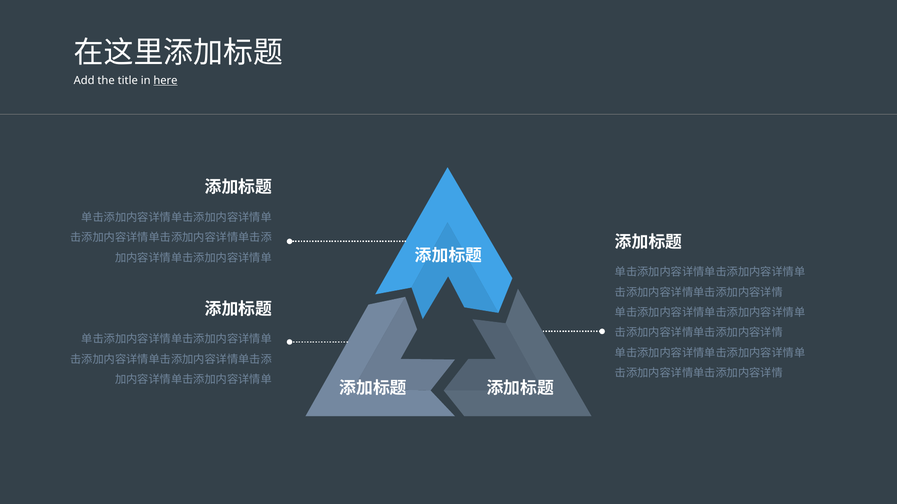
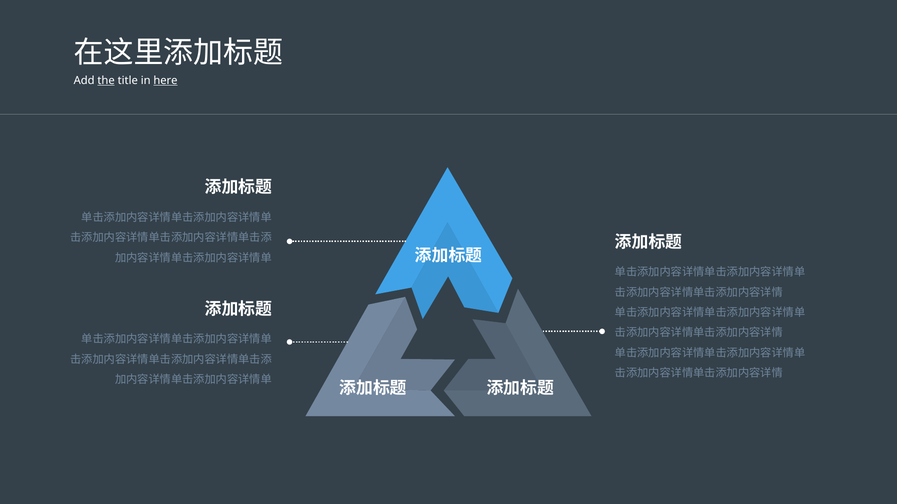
the underline: none -> present
